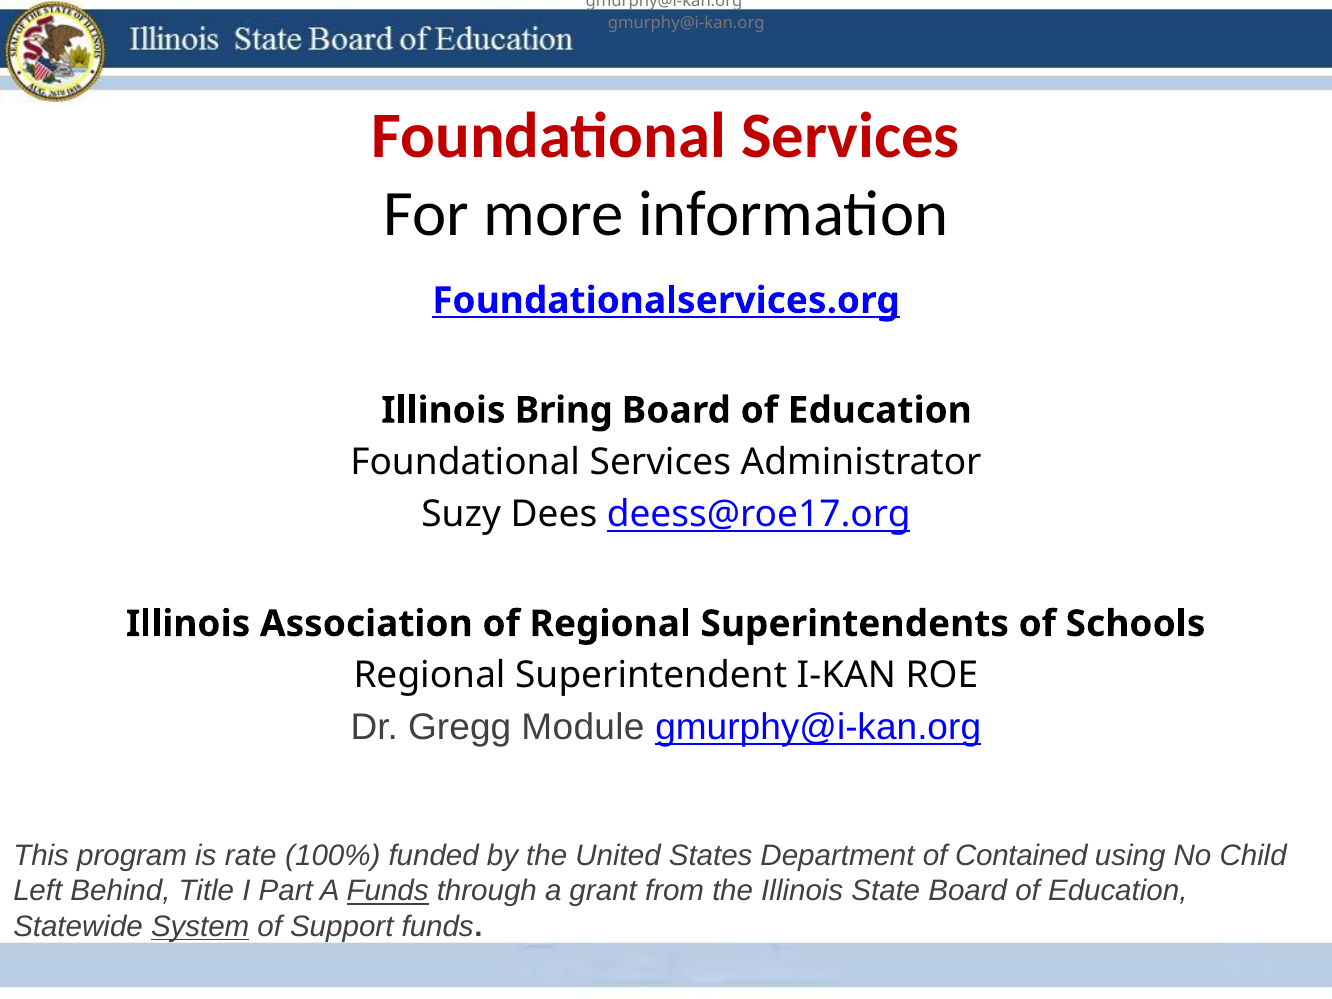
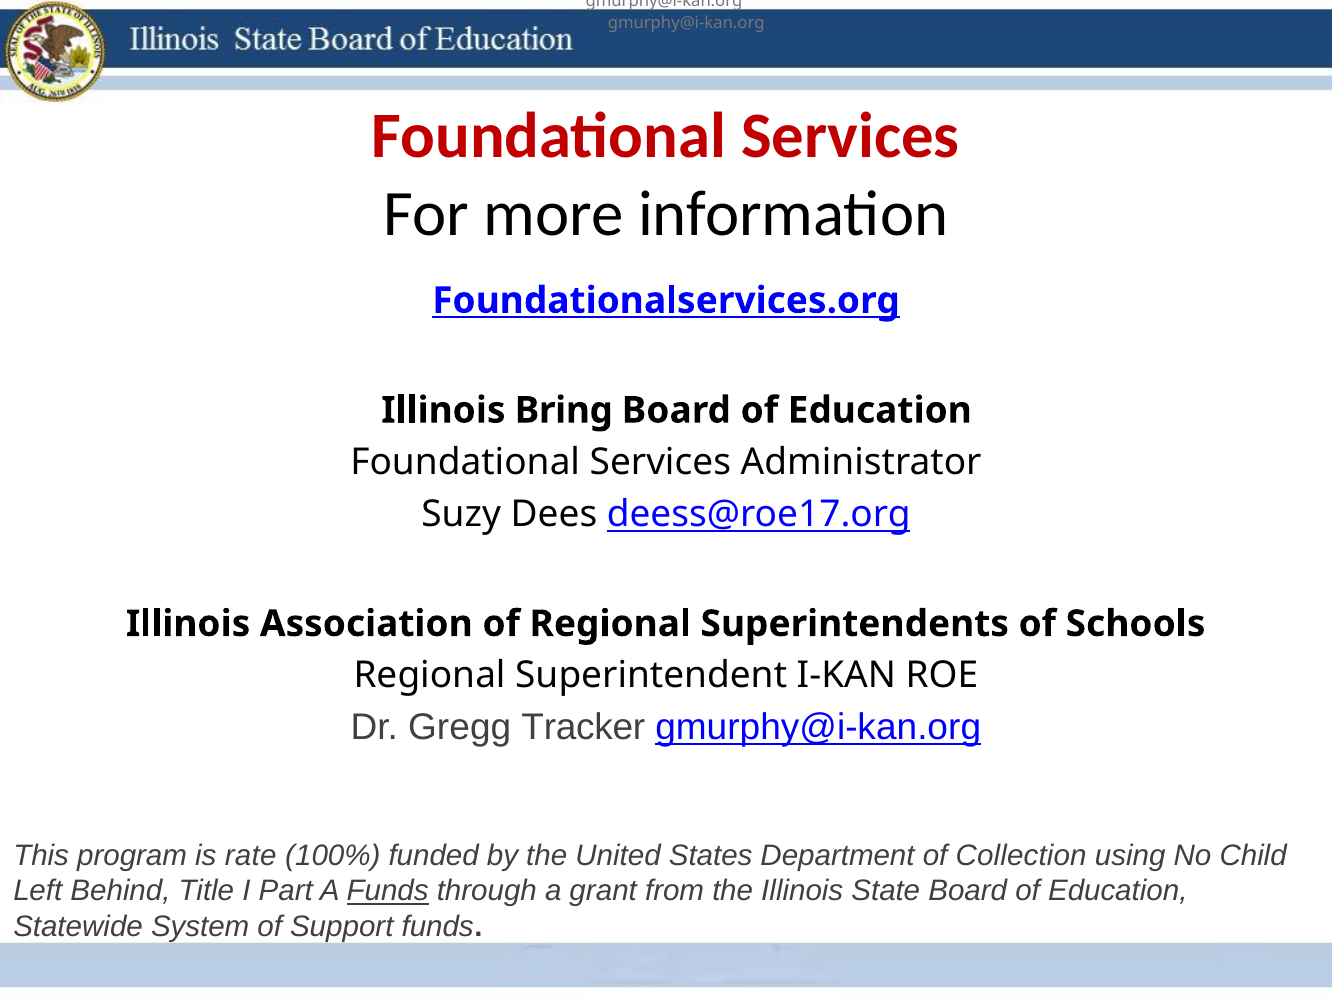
Module: Module -> Tracker
Contained: Contained -> Collection
System underline: present -> none
